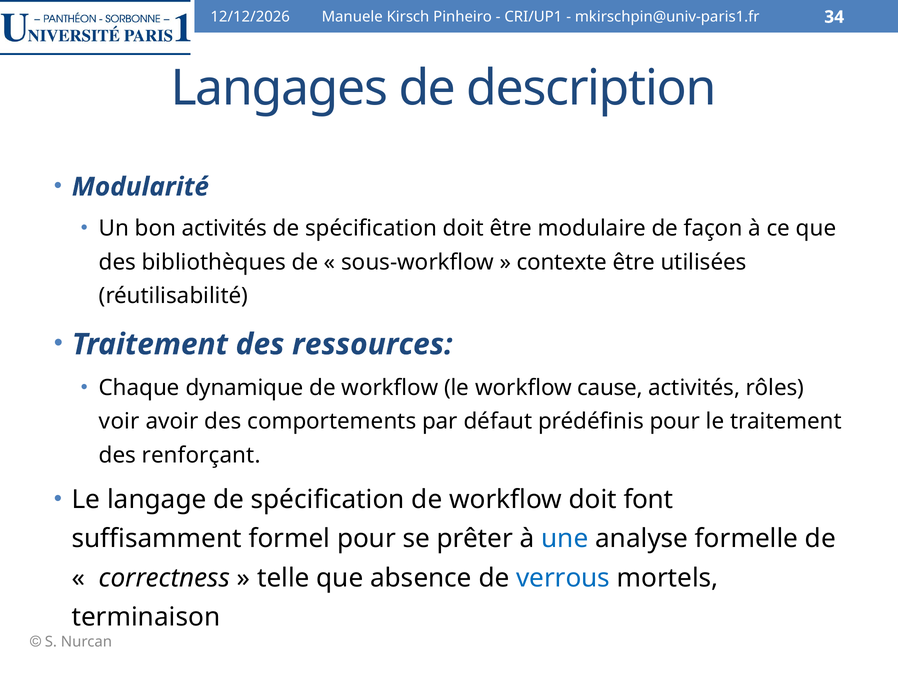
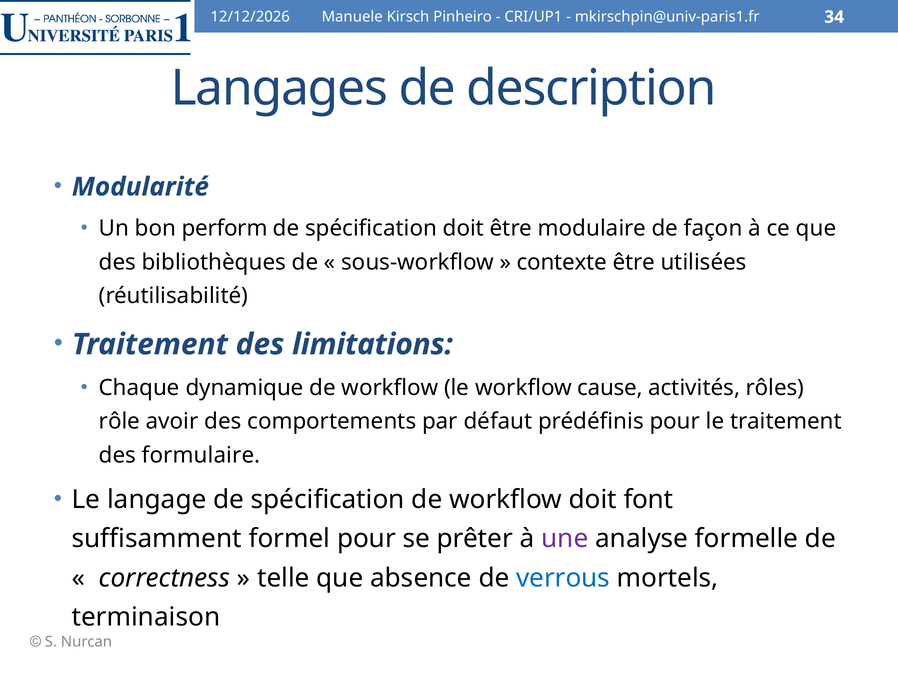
bon activités: activités -> perform
ressources: ressources -> limitations
voir: voir -> rôle
renforçant: renforçant -> formulaire
une colour: blue -> purple
